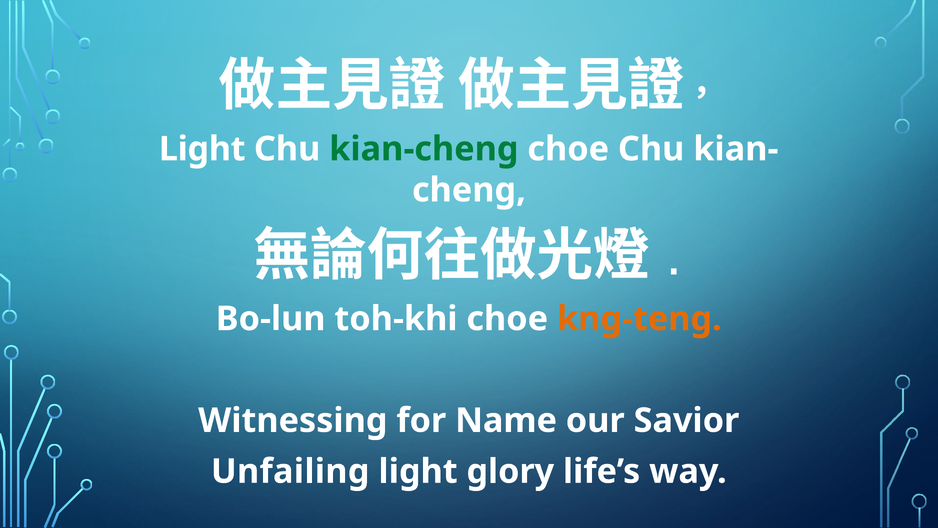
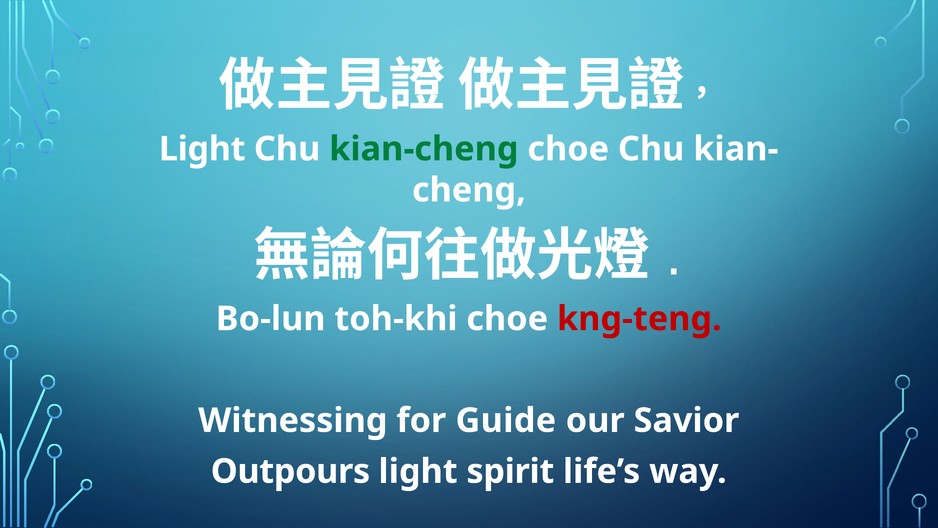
kng-teng colour: orange -> red
Name: Name -> Guide
Unfailing: Unfailing -> Outpours
glory: glory -> spirit
